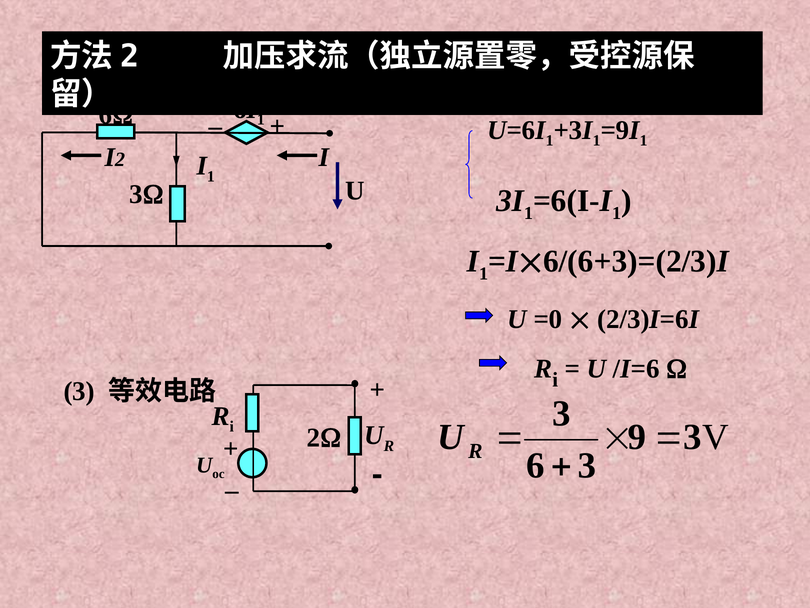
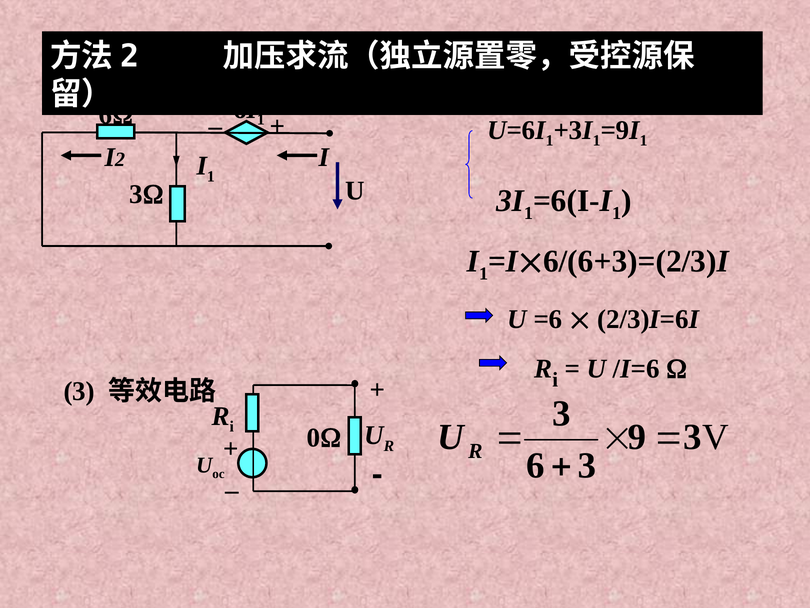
=0: =0 -> =6
2 at (314, 437): 2 -> 0
